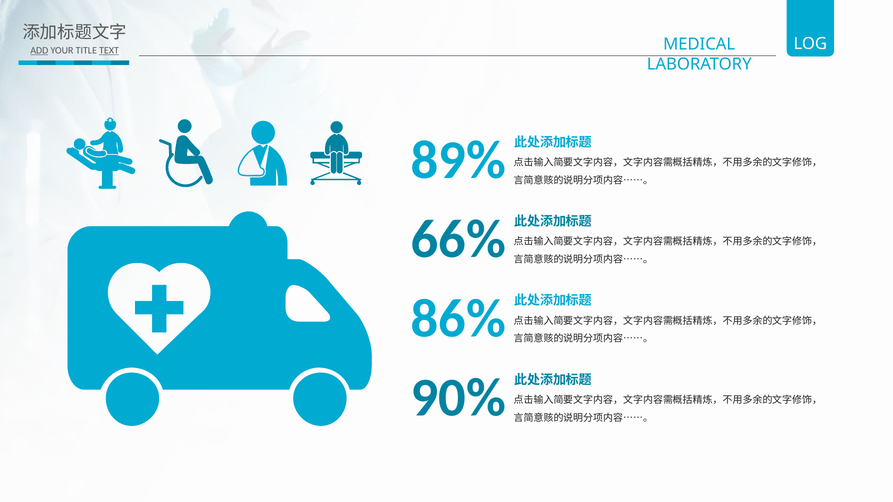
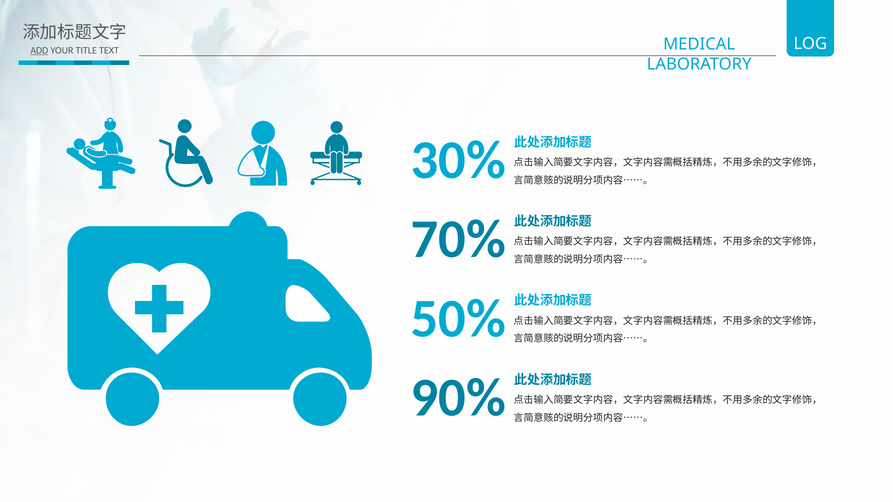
TEXT underline: present -> none
89%: 89% -> 30%
66%: 66% -> 70%
86%: 86% -> 50%
